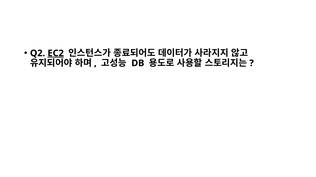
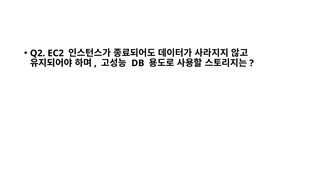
EC2 underline: present -> none
